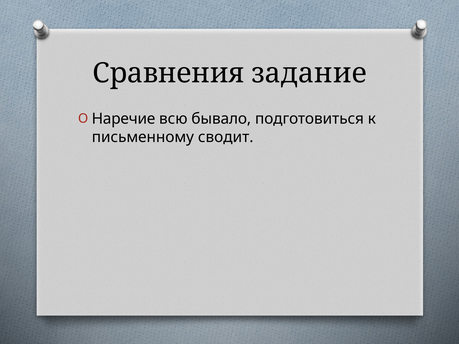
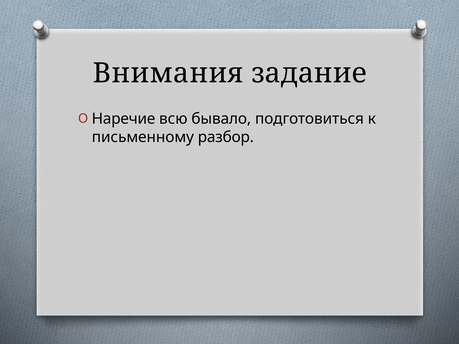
Сравнения: Сравнения -> Внимания
сводит: сводит -> разбор
